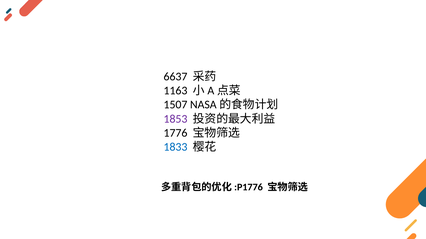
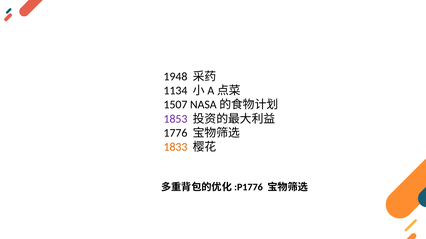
6637: 6637 -> 1948
1163: 1163 -> 1134
1833 colour: blue -> orange
